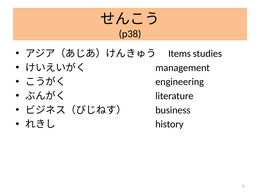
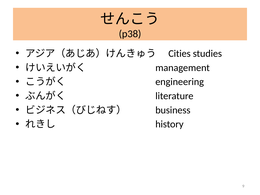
Items: Items -> Cities
